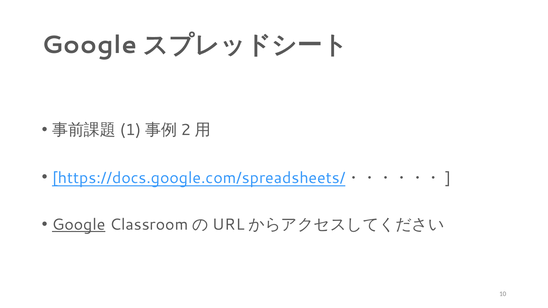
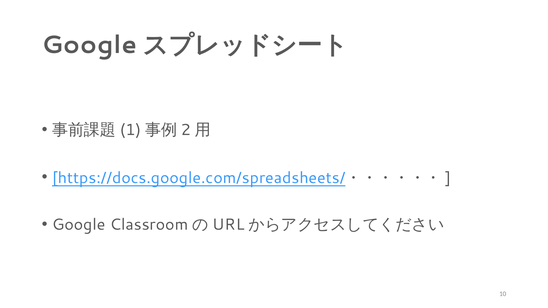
Google underline: present -> none
